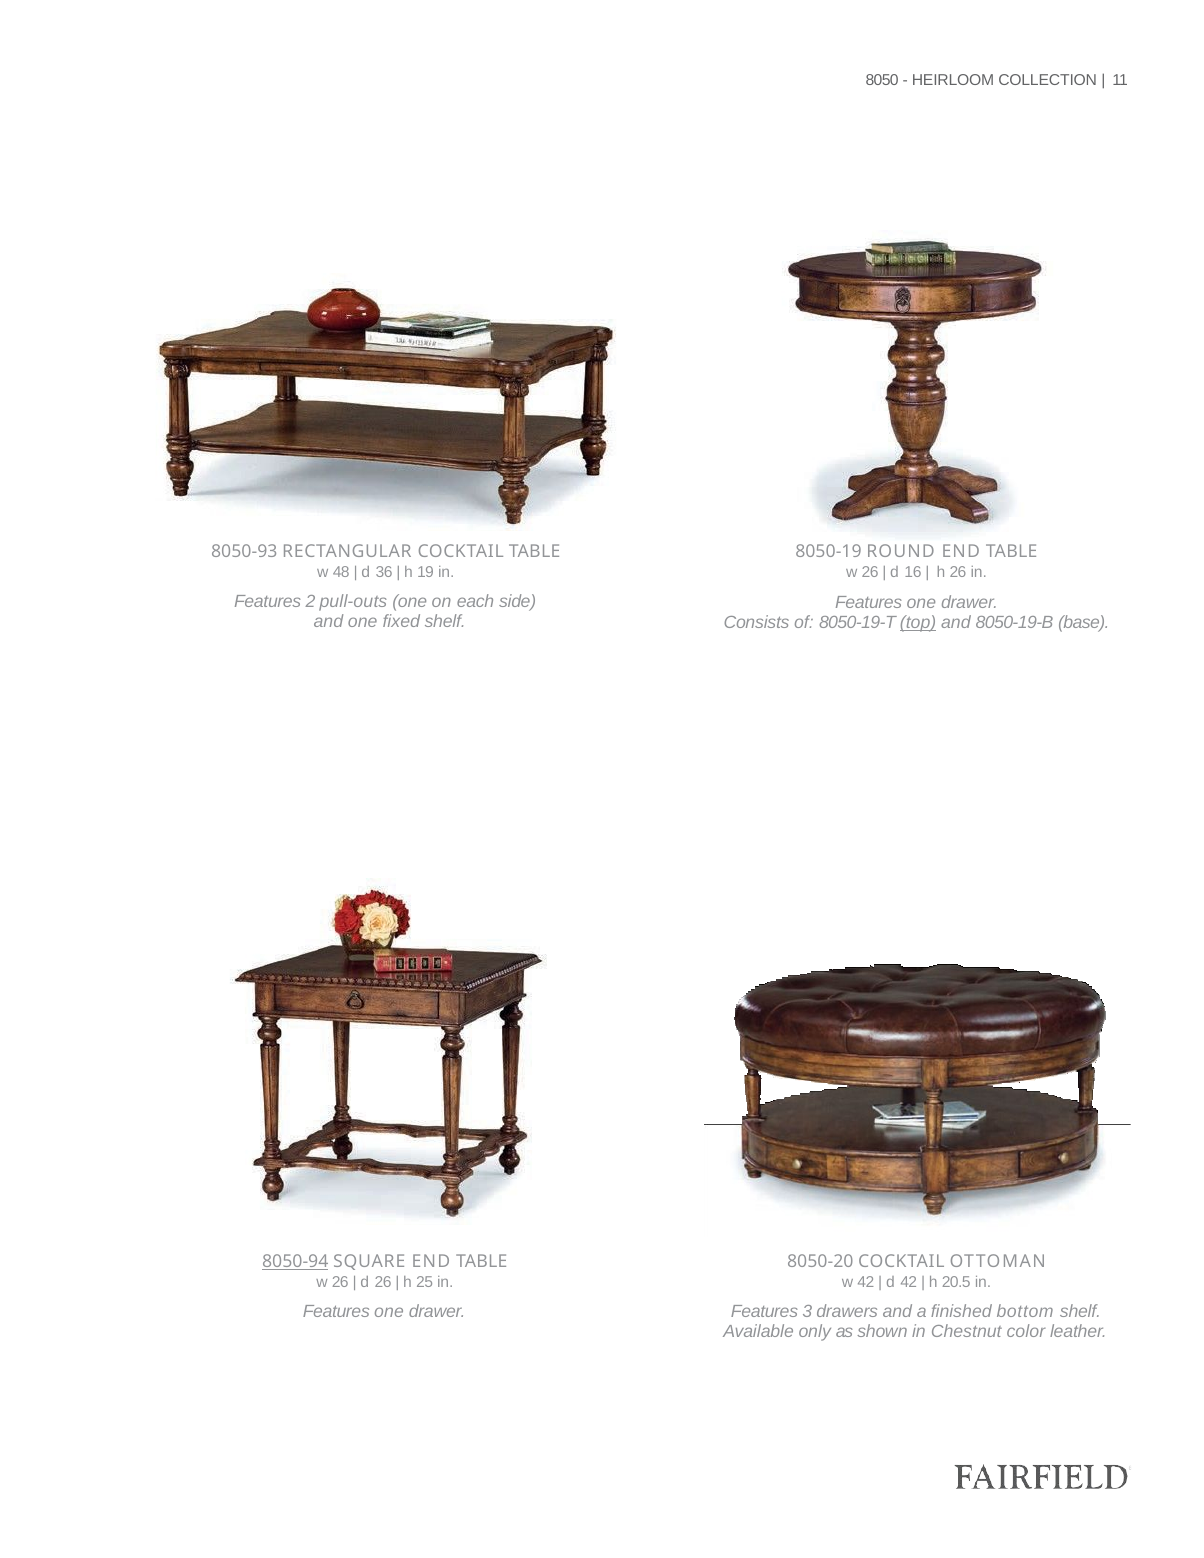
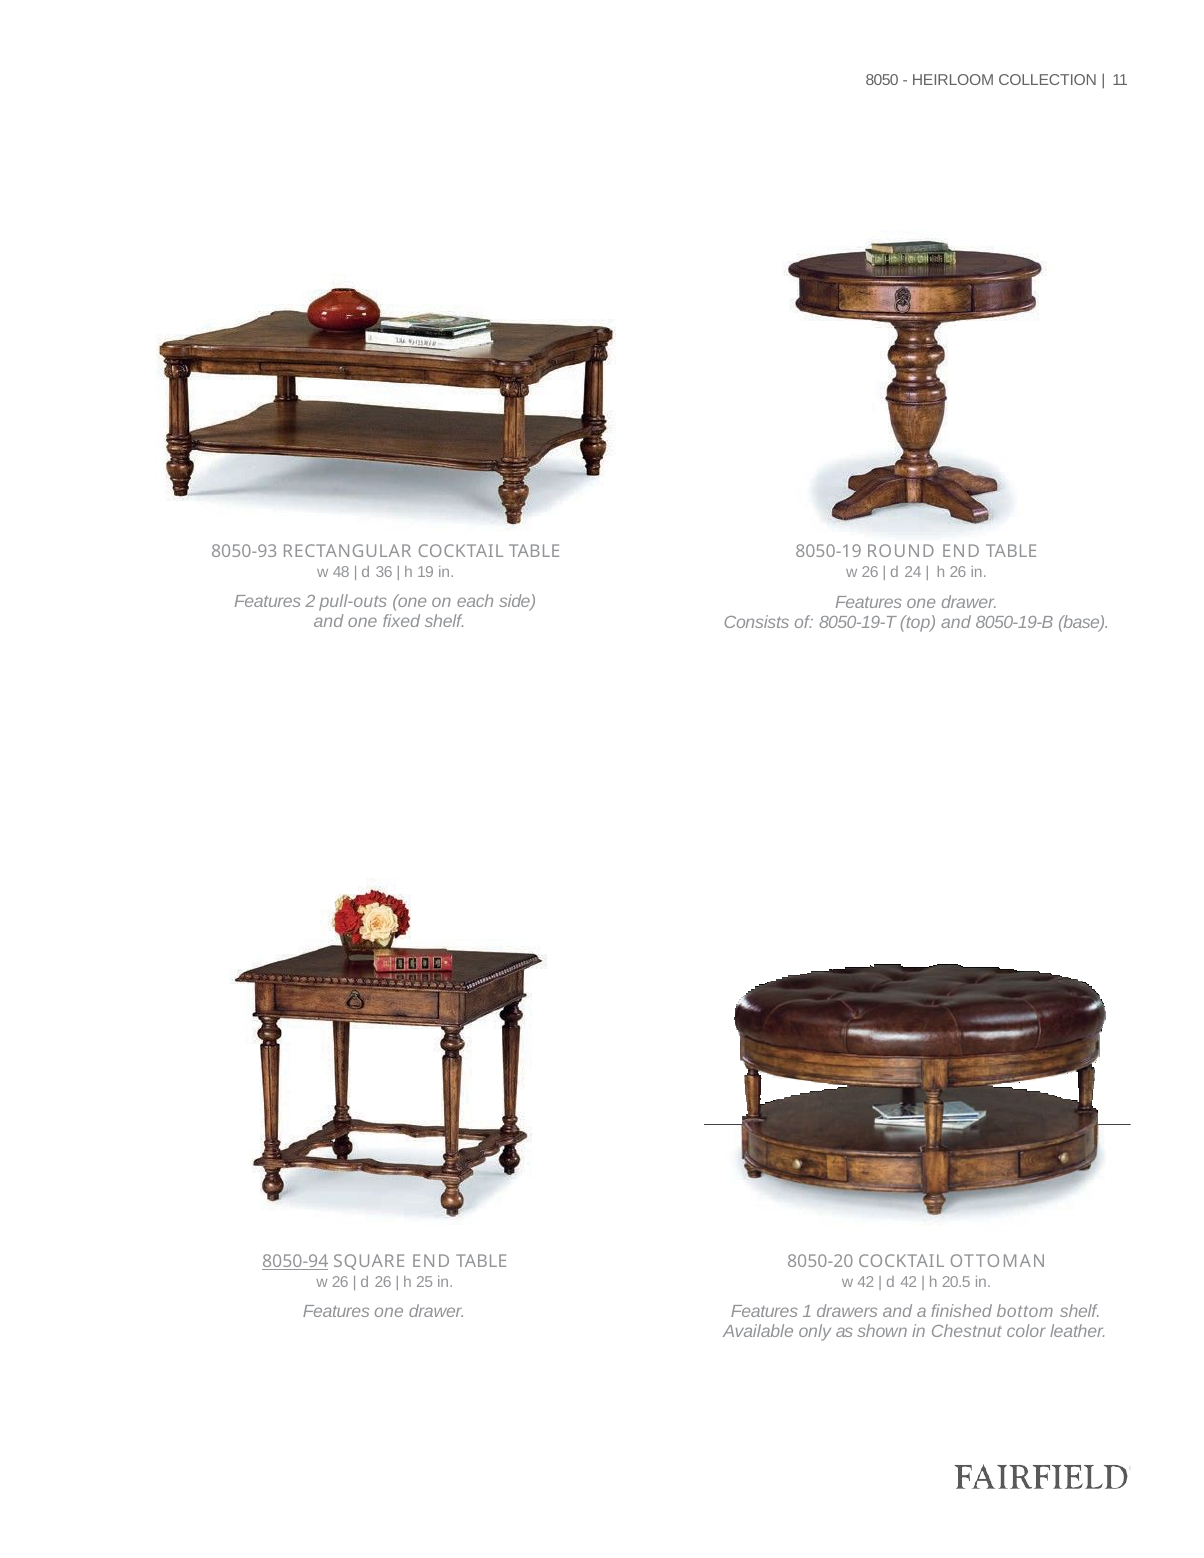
16: 16 -> 24
top underline: present -> none
3: 3 -> 1
